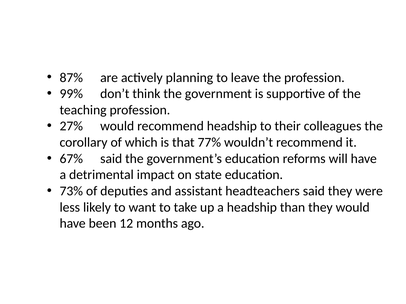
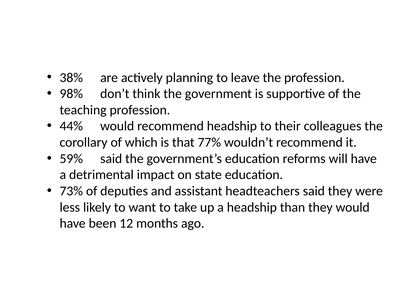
87%: 87% -> 38%
99%: 99% -> 98%
27%: 27% -> 44%
67%: 67% -> 59%
